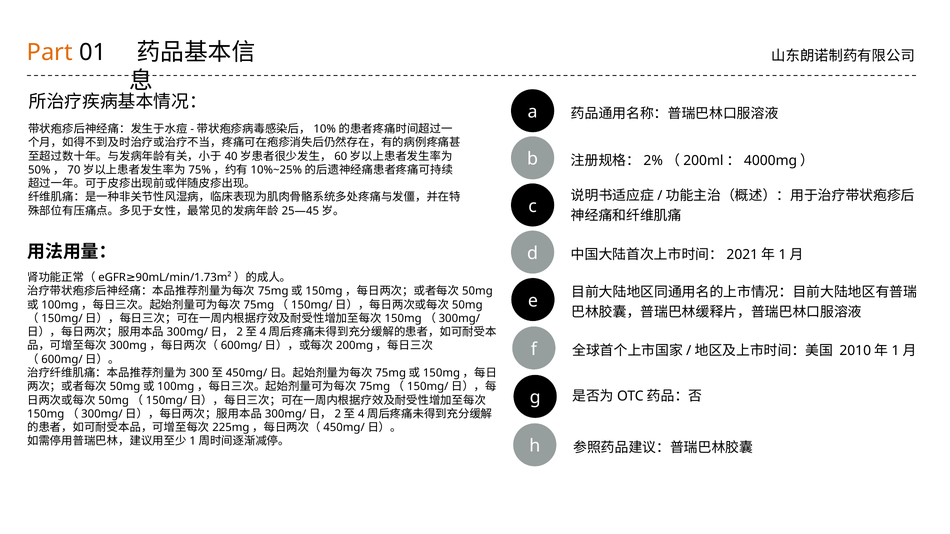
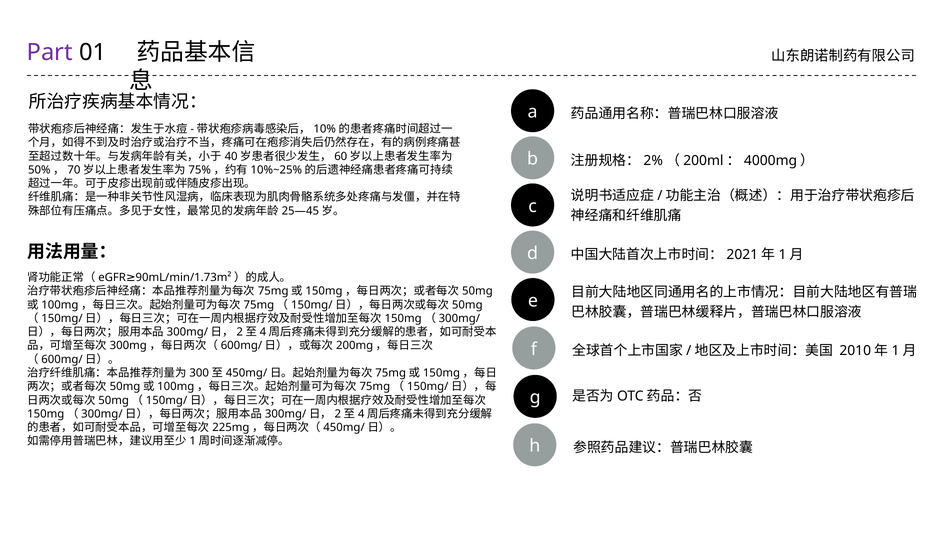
Part colour: orange -> purple
